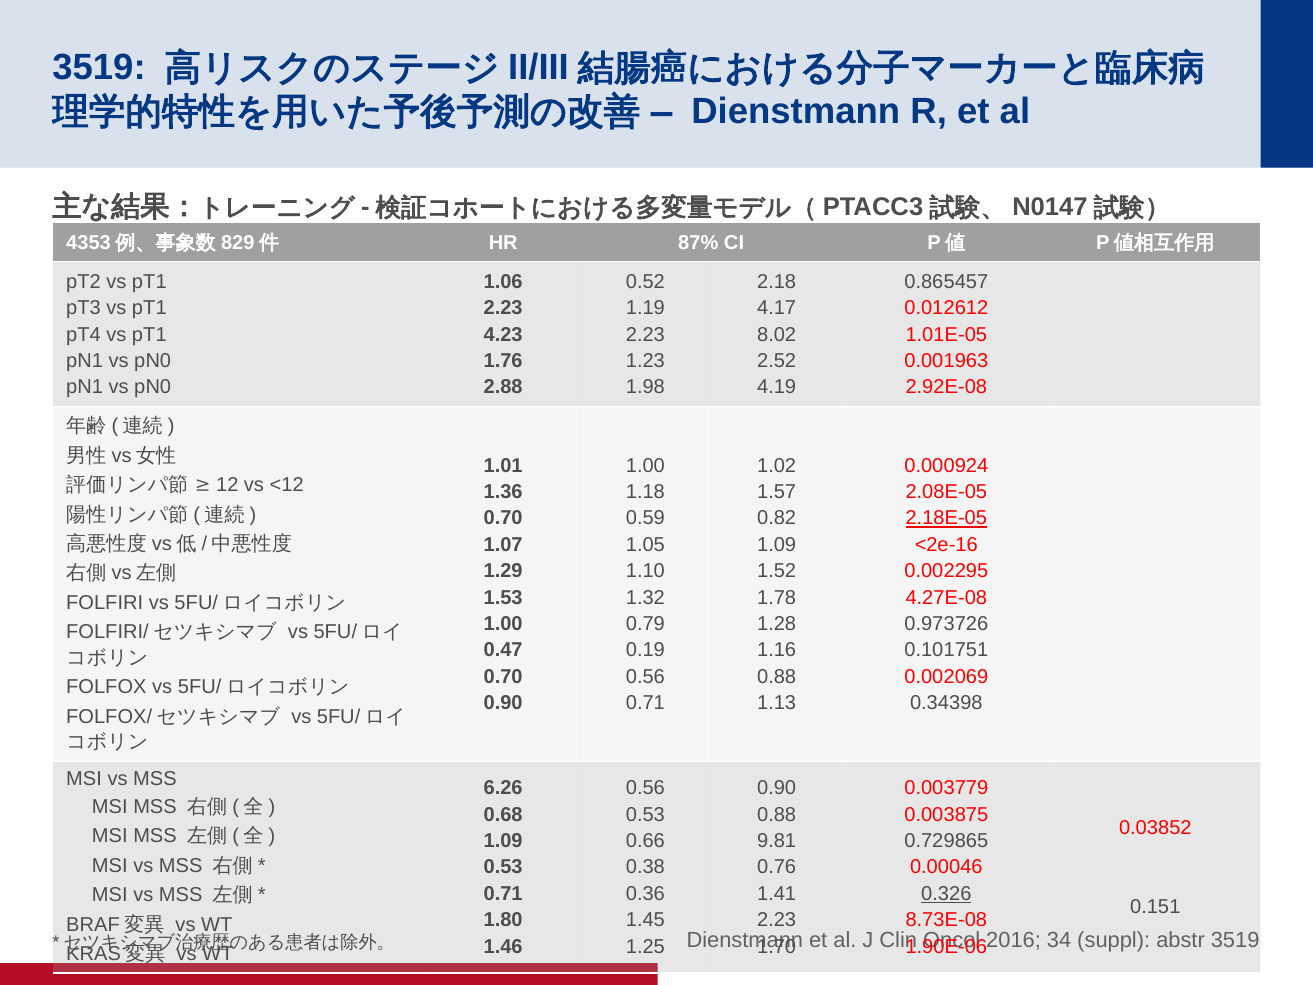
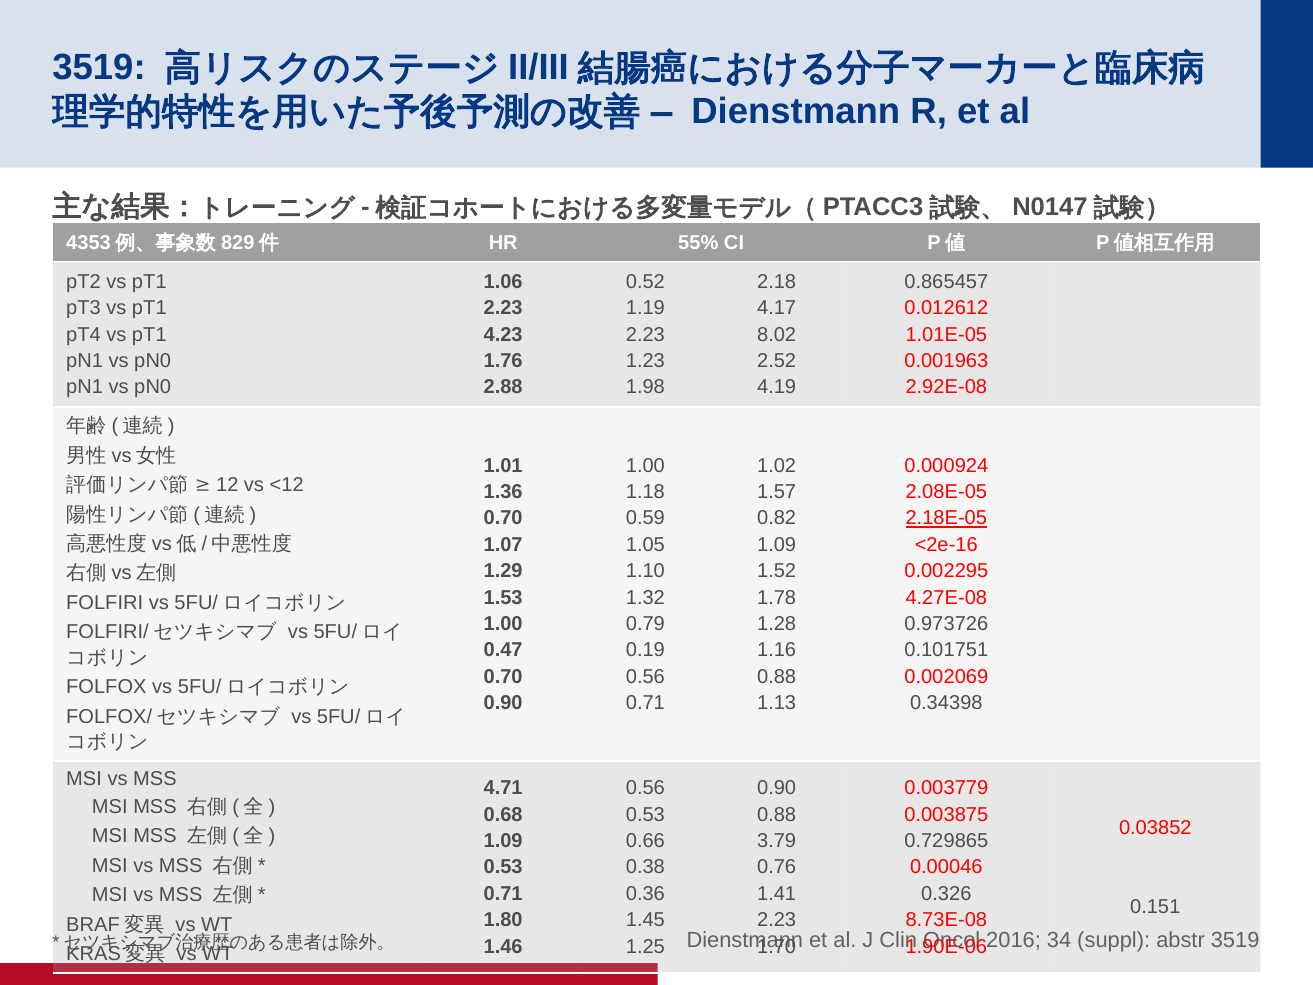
87%: 87% -> 55%
6.26: 6.26 -> 4.71
9.81: 9.81 -> 3.79
0.326 underline: present -> none
